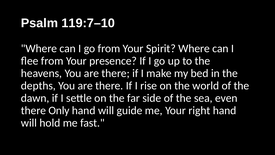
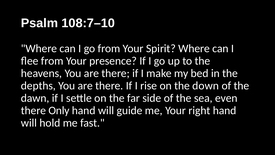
119:7–10: 119:7–10 -> 108:7–10
world: world -> down
